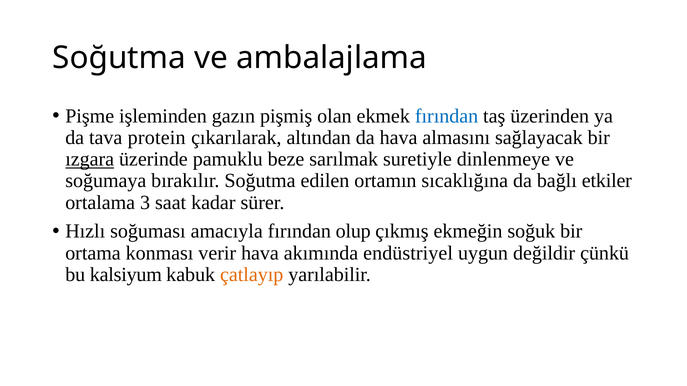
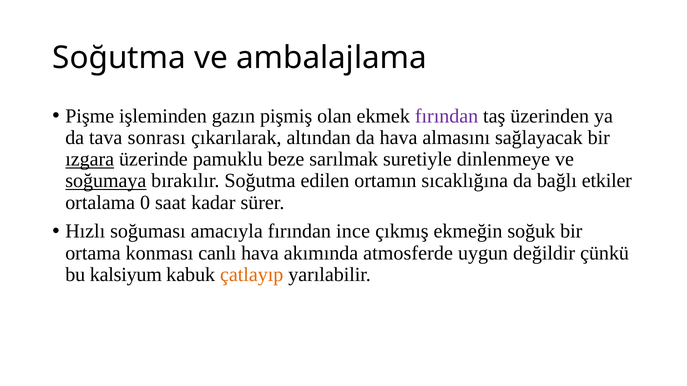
fırından at (447, 116) colour: blue -> purple
protein: protein -> sonrası
soğumaya underline: none -> present
3: 3 -> 0
olup: olup -> ince
verir: verir -> canlı
endüstriyel: endüstriyel -> atmosferde
